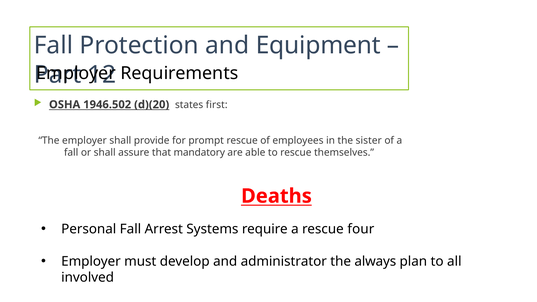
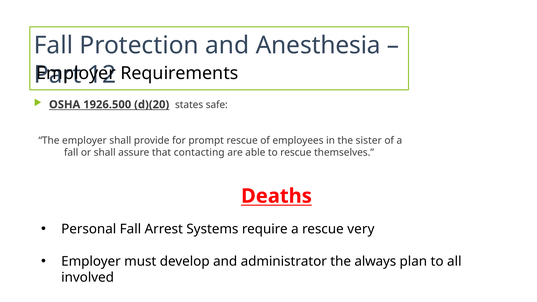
Equipment: Equipment -> Anesthesia
1946.502: 1946.502 -> 1926.500
first: first -> safe
mandatory: mandatory -> contacting
four: four -> very
